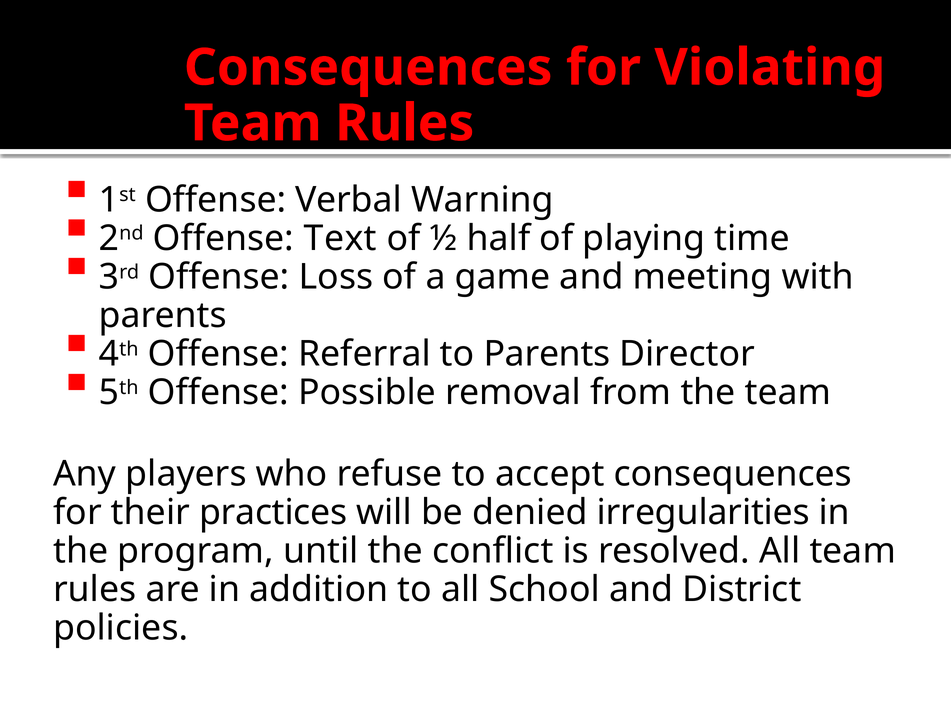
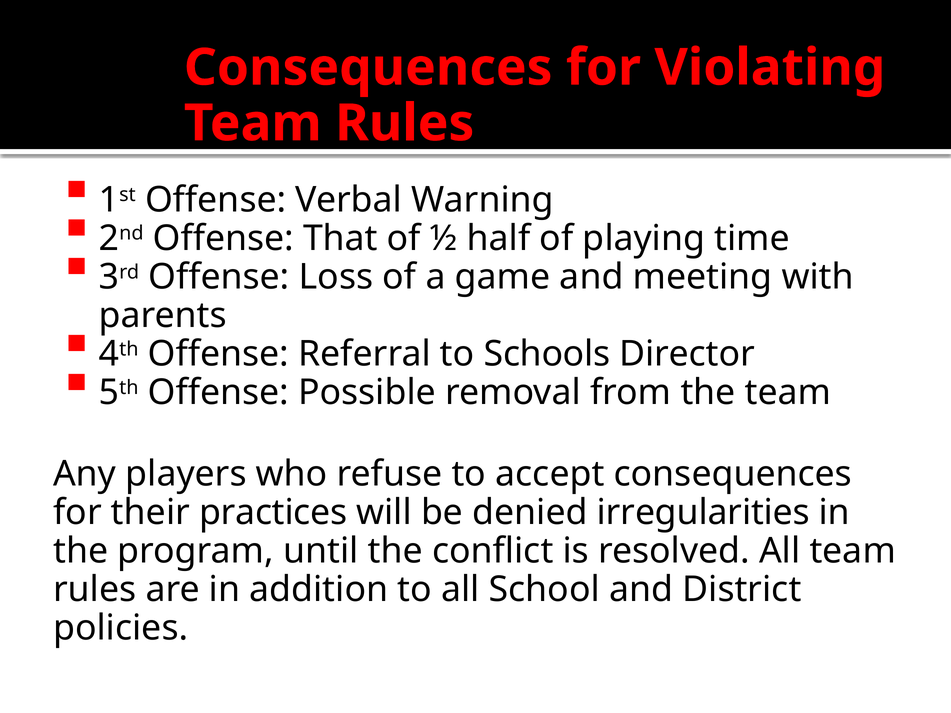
Text: Text -> That
to Parents: Parents -> Schools
